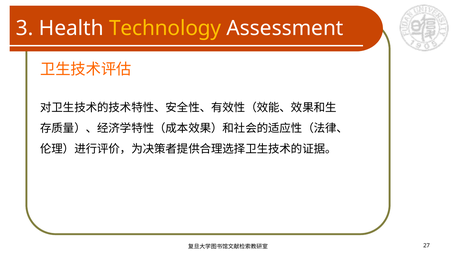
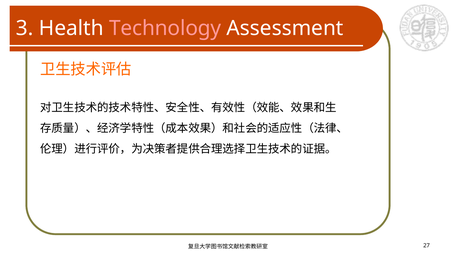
Technology colour: yellow -> pink
